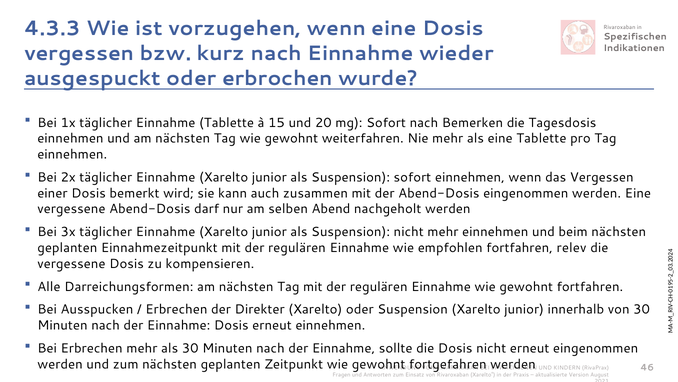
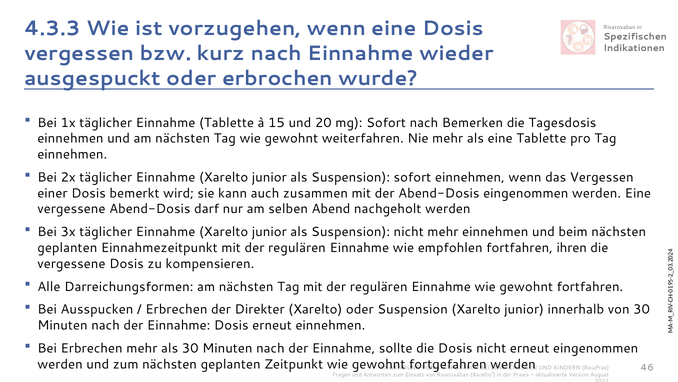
relev: relev -> ihren
